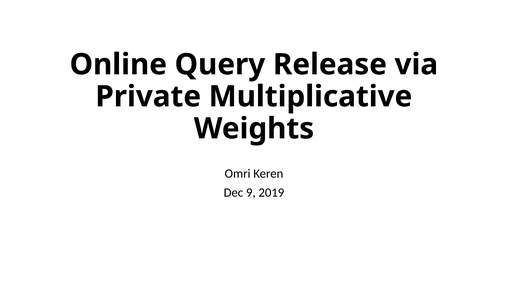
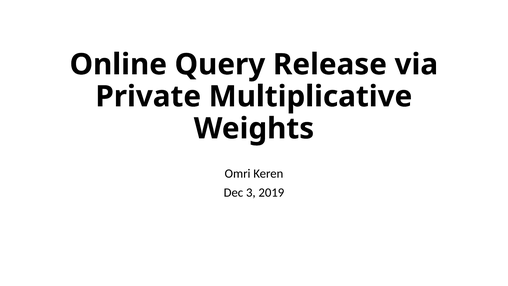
9: 9 -> 3
